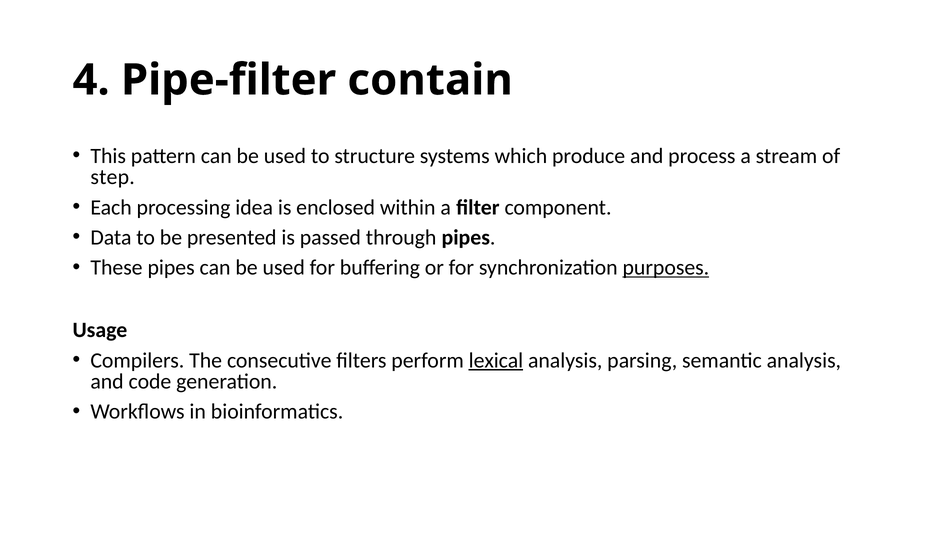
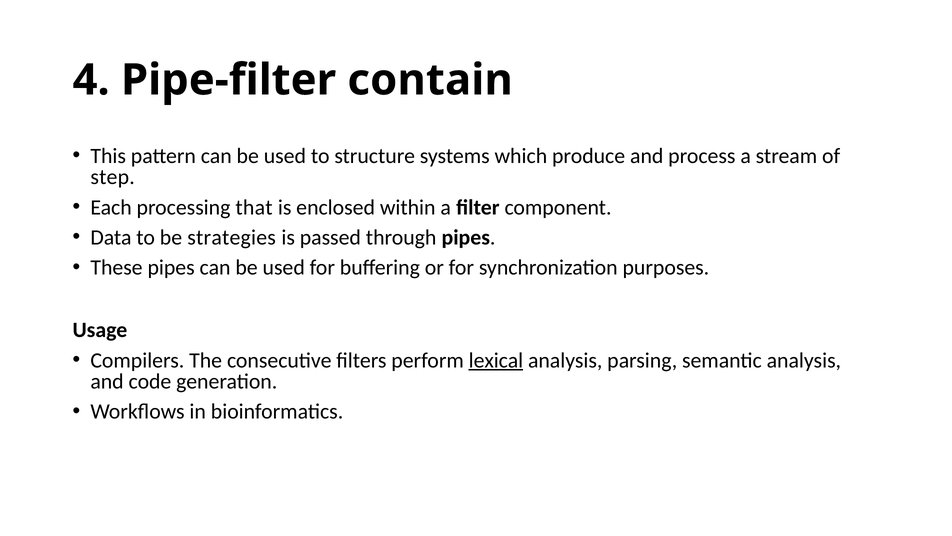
idea: idea -> that
presented: presented -> strategies
purposes underline: present -> none
